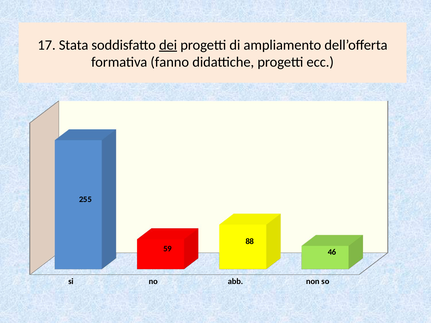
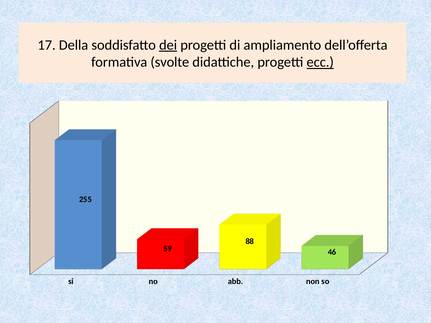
Stata: Stata -> Della
fanno: fanno -> svolte
ecc underline: none -> present
